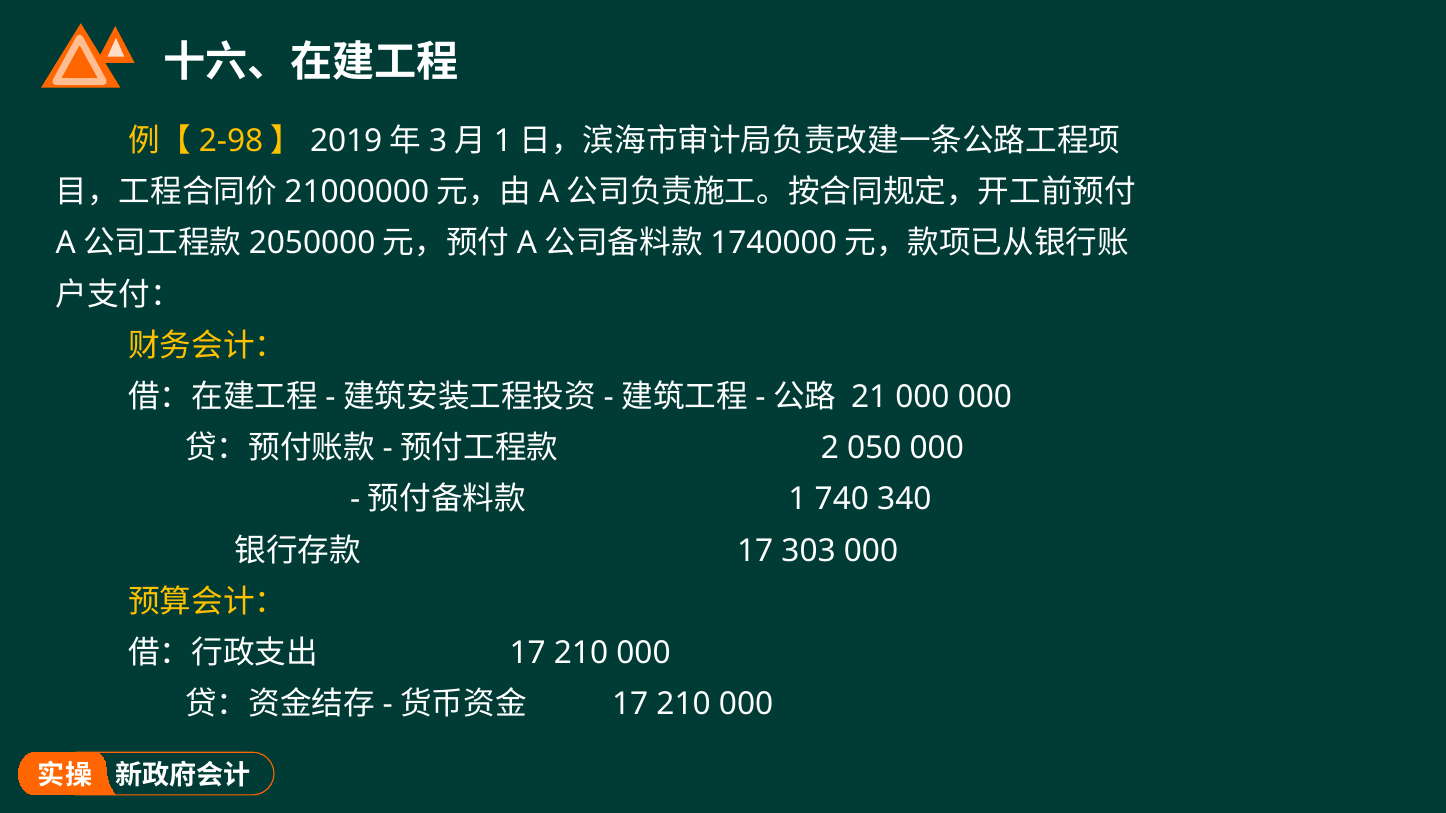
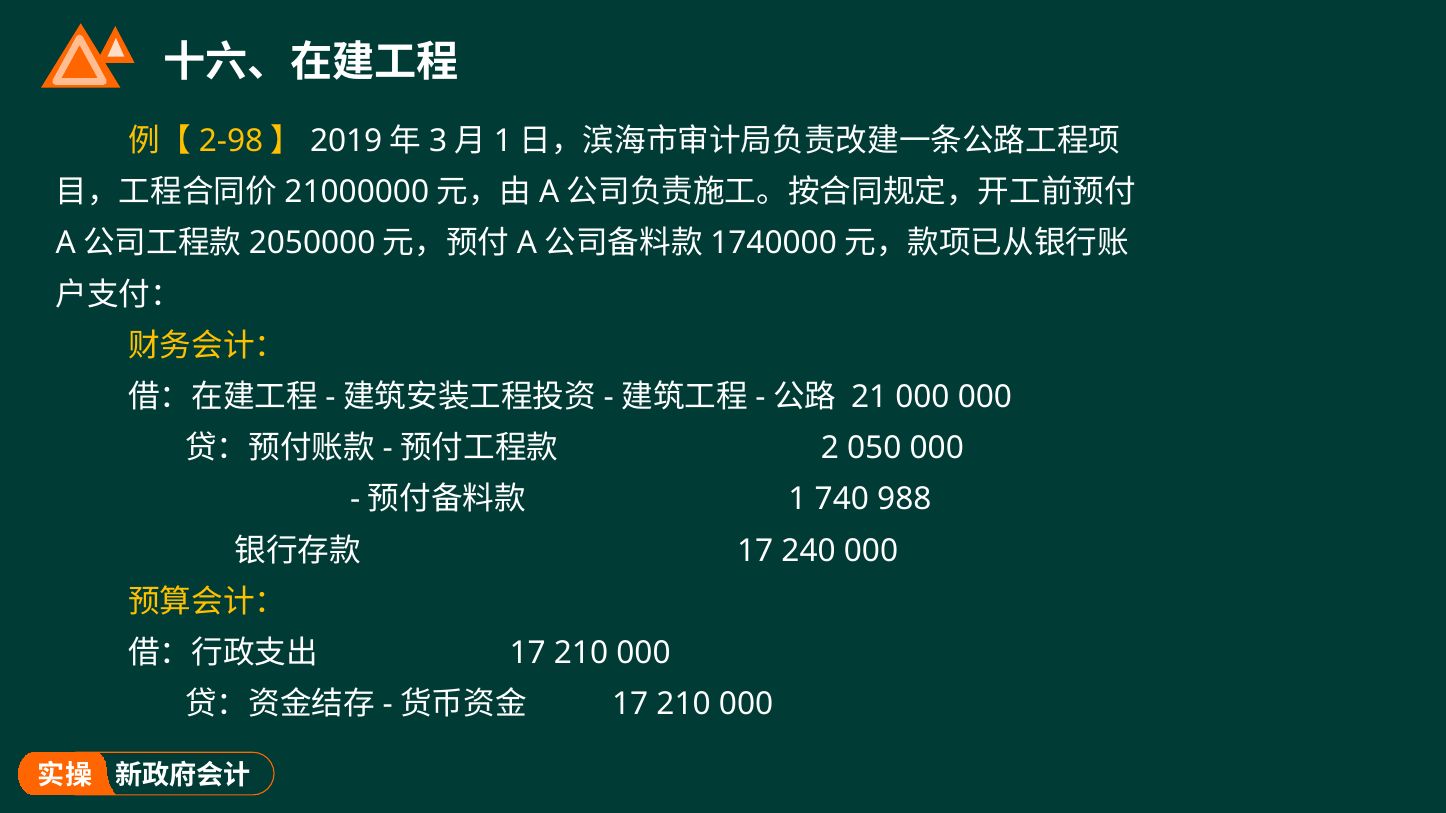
340: 340 -> 988
303: 303 -> 240
